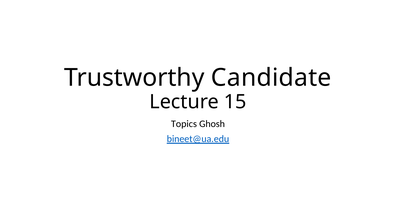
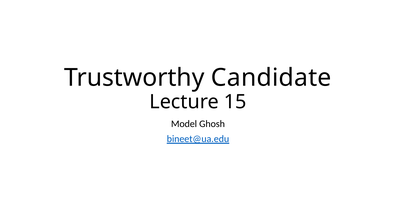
Topics: Topics -> Model
